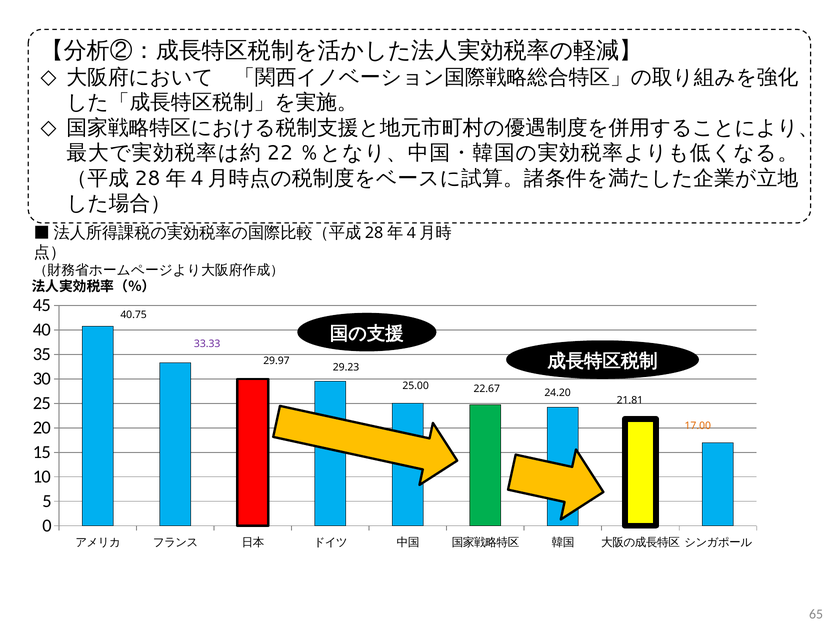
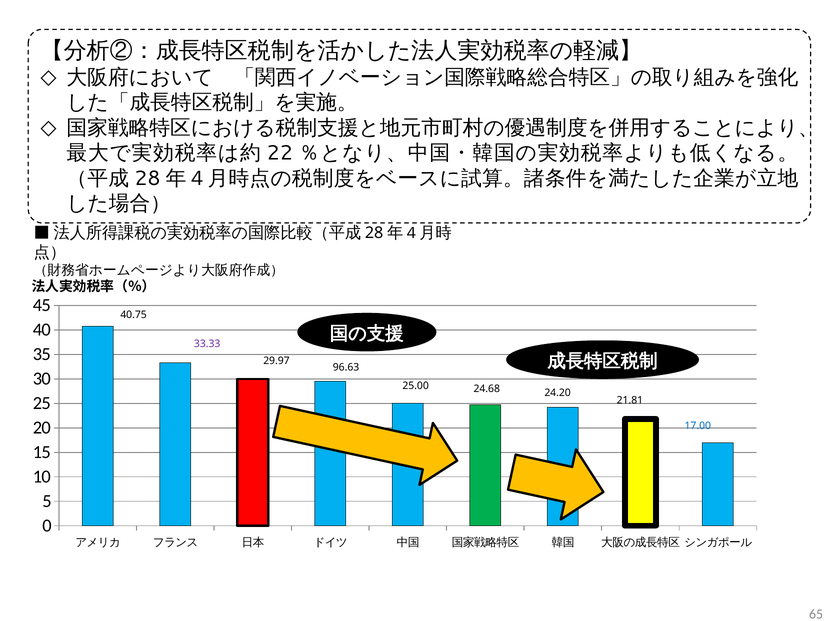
29.23: 29.23 -> 96.63
22.67: 22.67 -> 24.68
17.00 colour: orange -> blue
